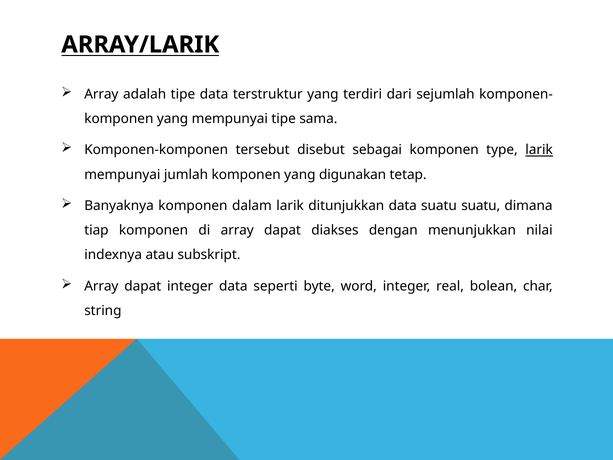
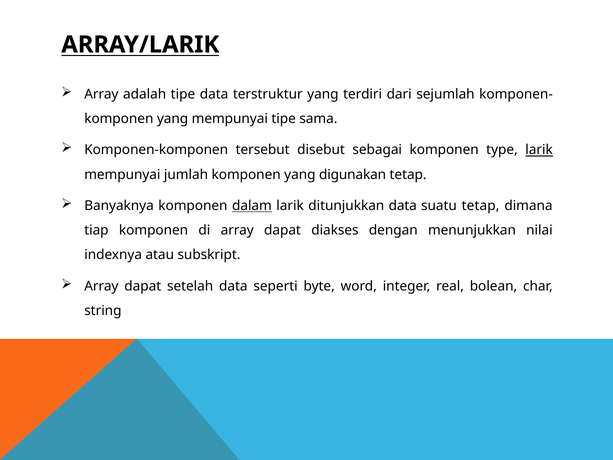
dalam underline: none -> present
suatu suatu: suatu -> tetap
dapat integer: integer -> setelah
